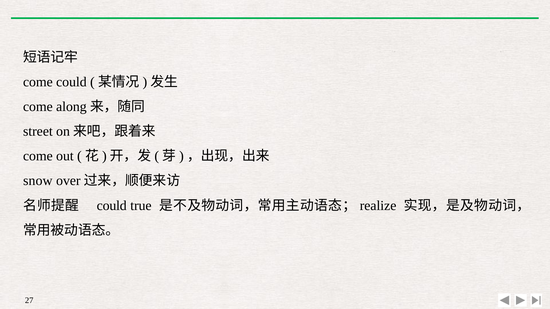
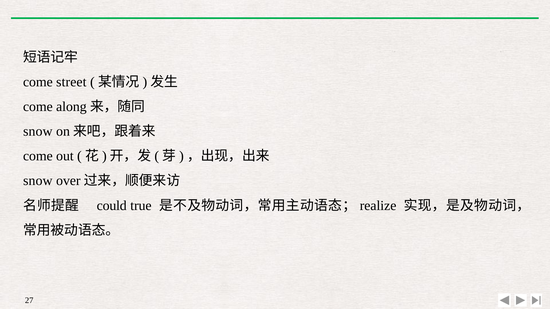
come could: could -> street
street at (38, 131): street -> snow
